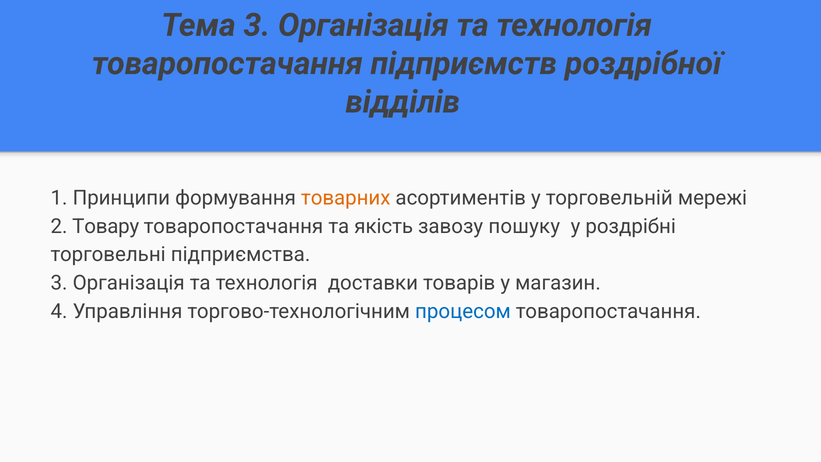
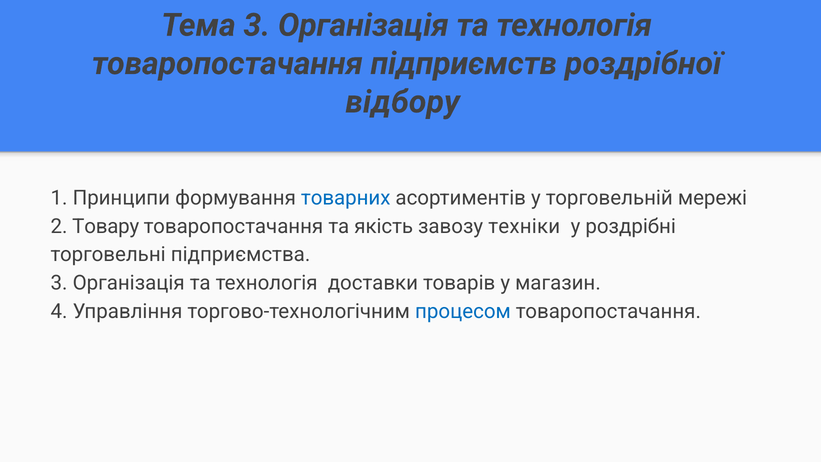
відділів: відділів -> відбору
товарних colour: orange -> blue
пошуку: пошуку -> техніки
